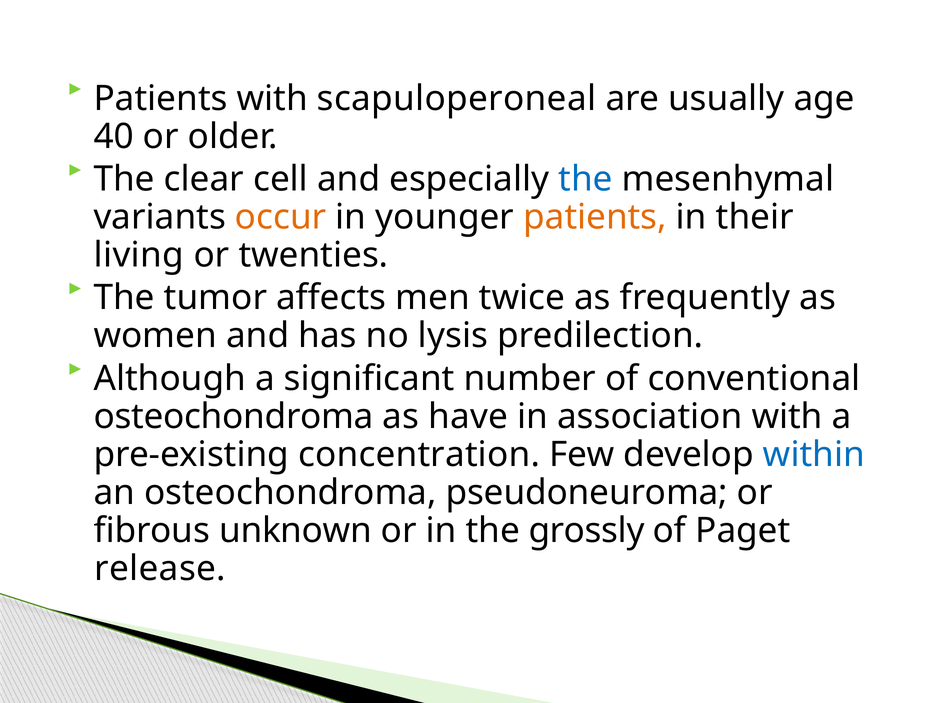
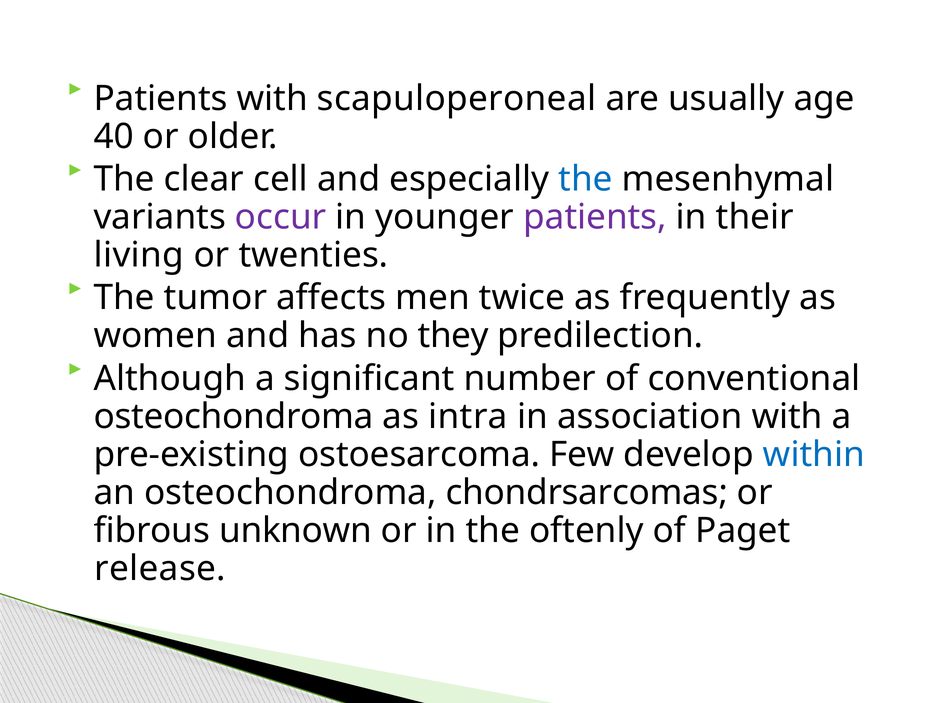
occur colour: orange -> purple
patients at (595, 217) colour: orange -> purple
lysis: lysis -> they
have: have -> intra
concentration: concentration -> ostoesarcoma
pseudoneuroma: pseudoneuroma -> chondrsarcomas
grossly: grossly -> oftenly
